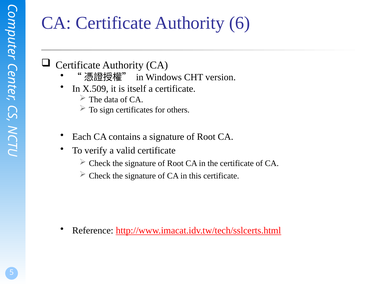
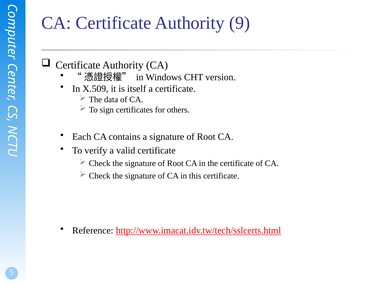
6: 6 -> 9
